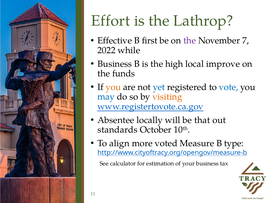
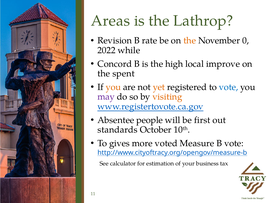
Effort: Effort -> Areas
Effective: Effective -> Revision
first: first -> rate
the at (190, 40) colour: purple -> orange
7: 7 -> 0
Business at (115, 64): Business -> Concord
funds: funds -> spent
yet colour: blue -> orange
may colour: blue -> purple
locally: locally -> people
that: that -> first
align: align -> gives
B type: type -> vote
